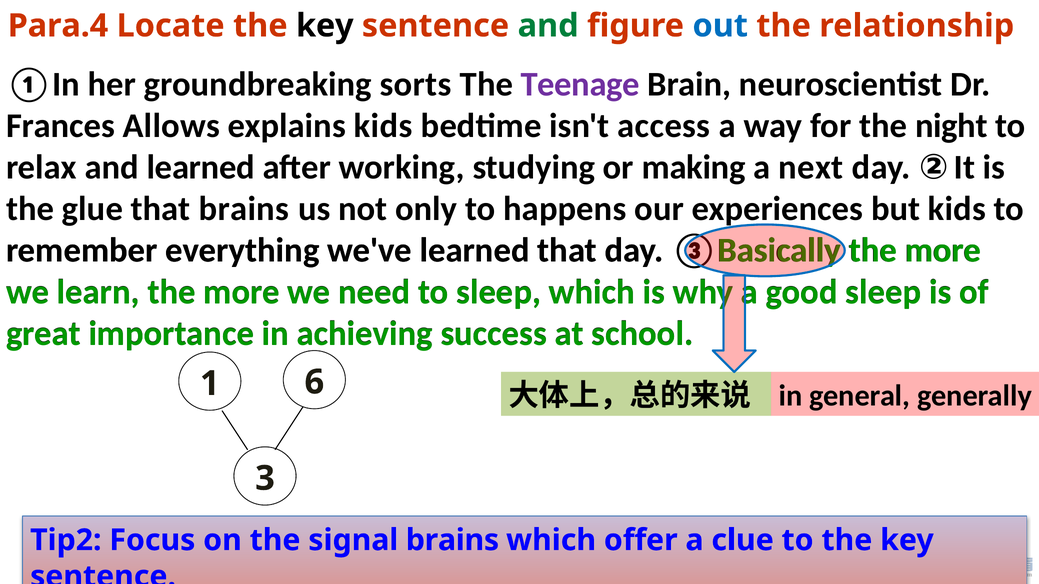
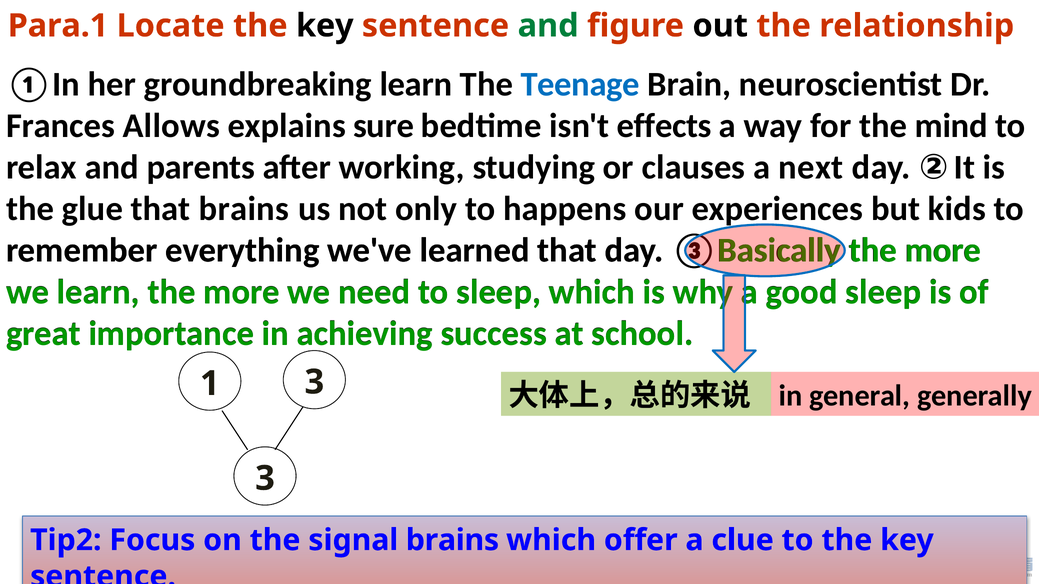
Para.4: Para.4 -> Para.1
out colour: blue -> black
groundbreaking sorts: sorts -> learn
Teenage colour: purple -> blue
explains kids: kids -> sure
access: access -> effects
night: night -> mind
and learned: learned -> parents
making: making -> clauses
1 6: 6 -> 3
